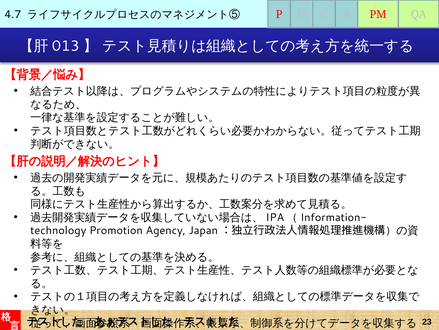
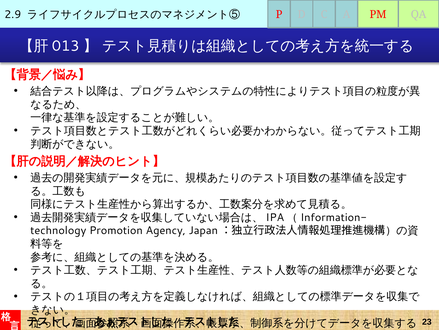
4.7: 4.7 -> 2.9
